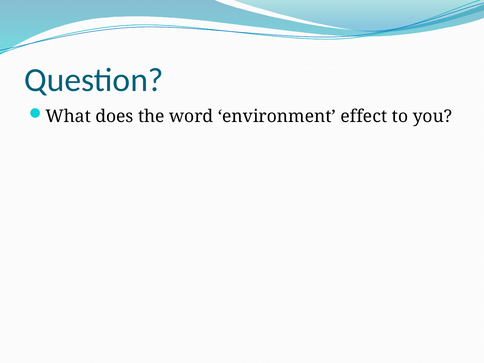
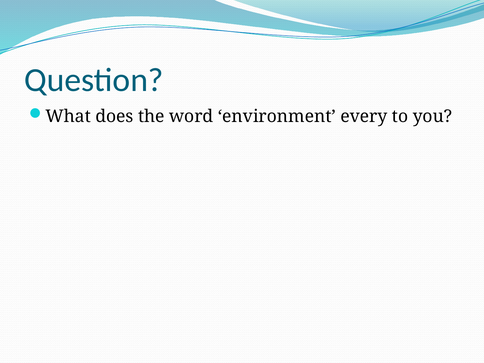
effect: effect -> every
